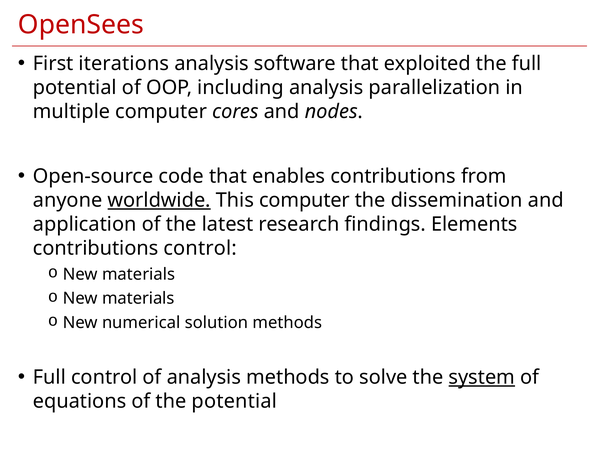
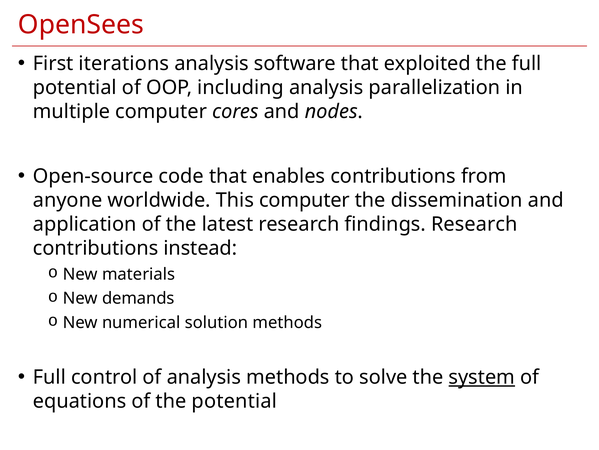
worldwide underline: present -> none
findings Elements: Elements -> Research
contributions control: control -> instead
materials at (138, 298): materials -> demands
